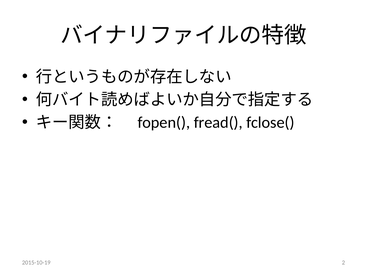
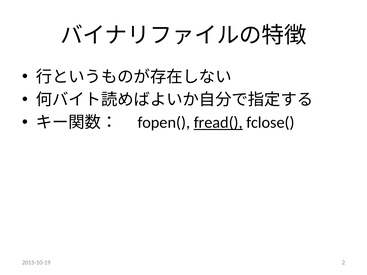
fread( underline: none -> present
